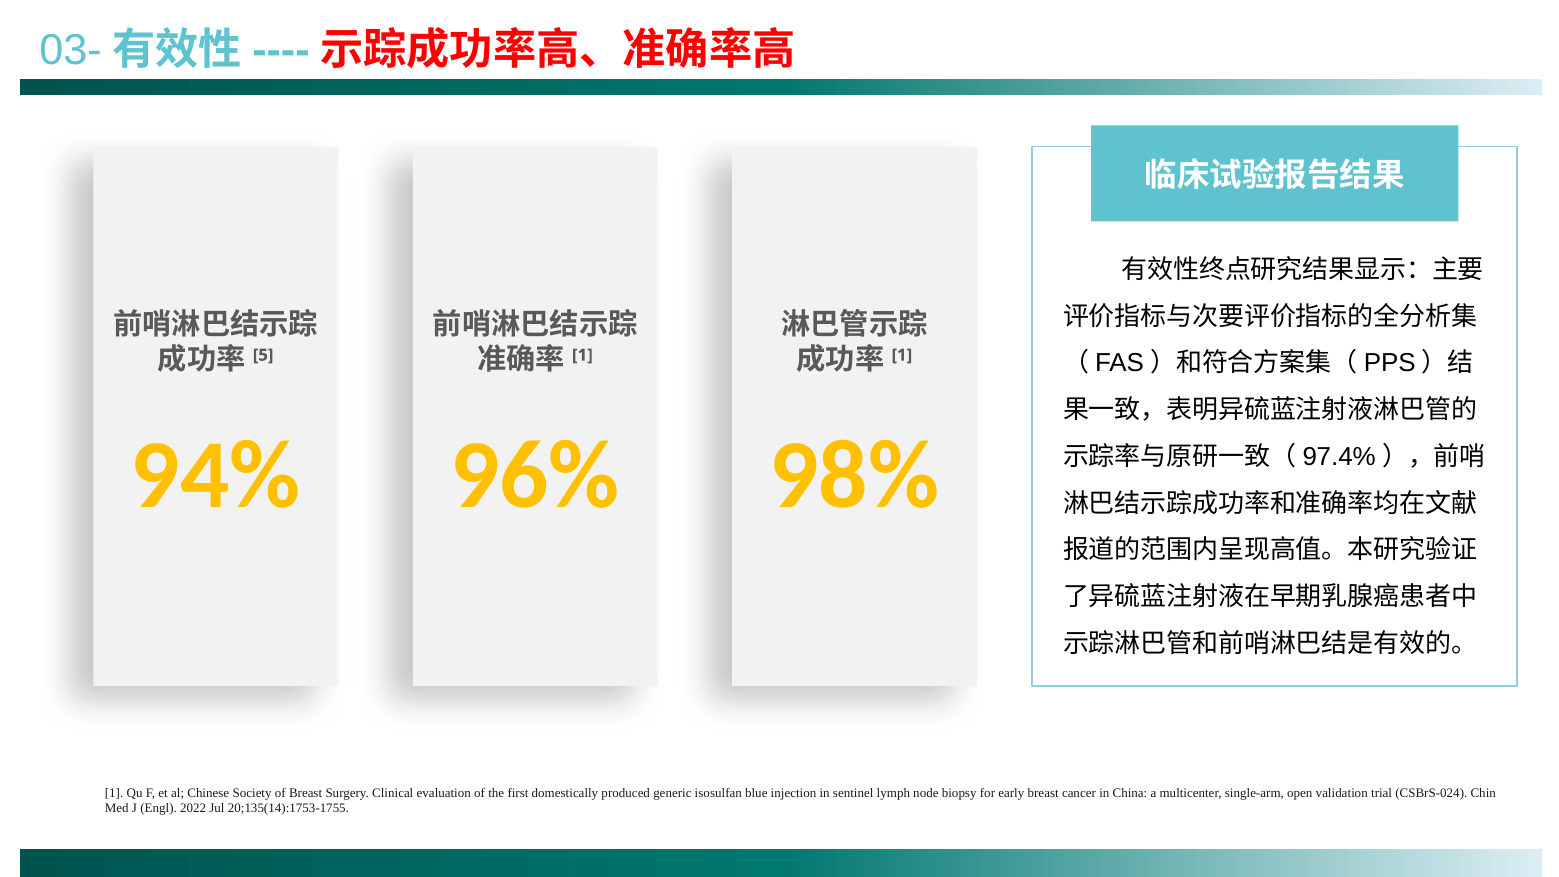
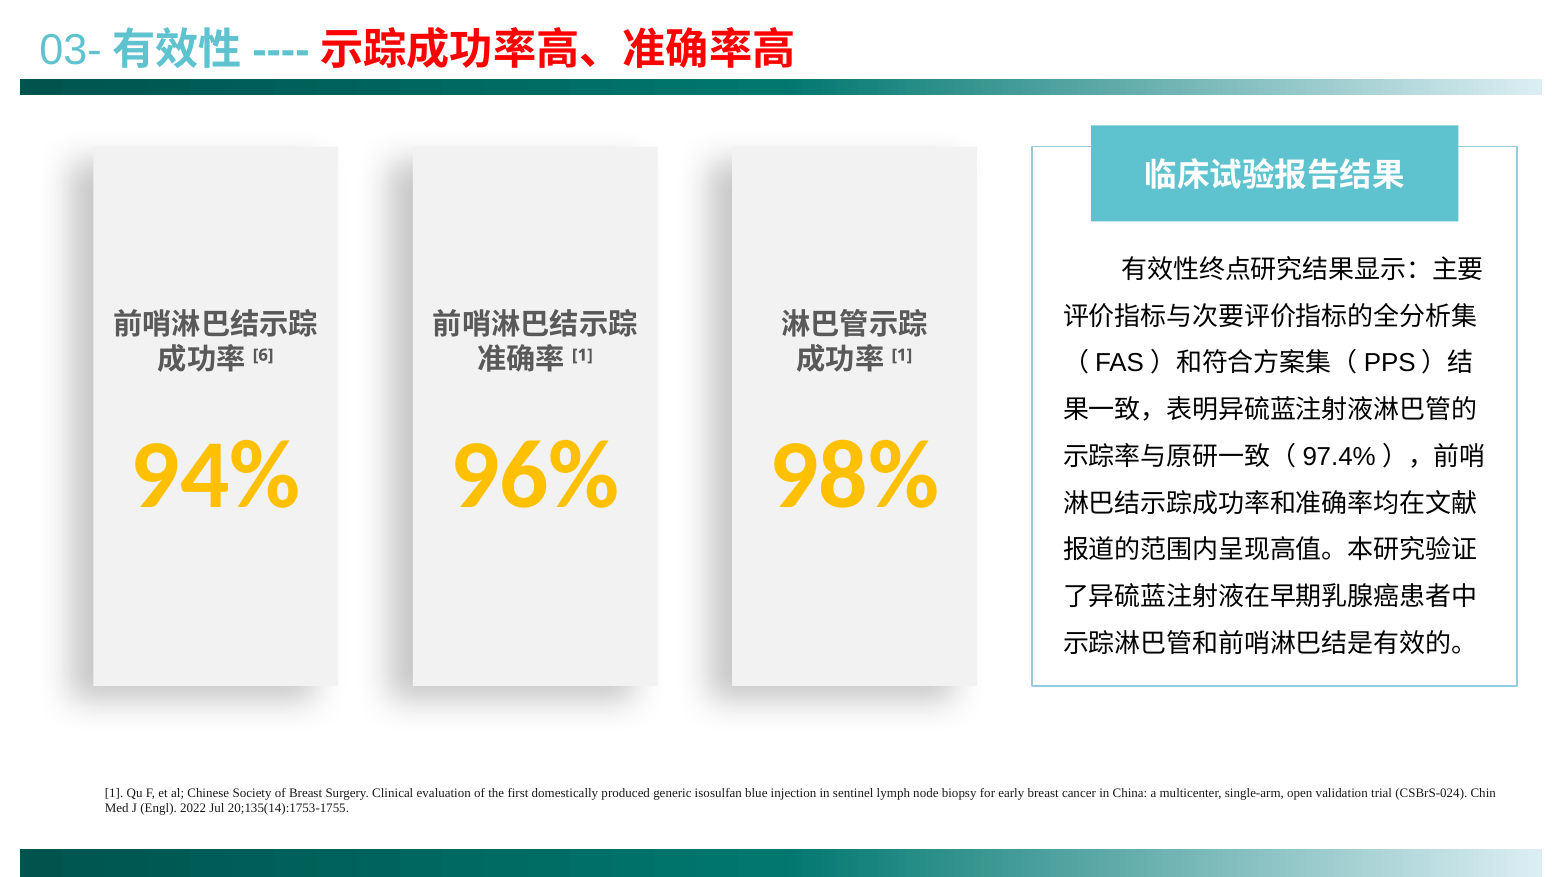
5: 5 -> 6
